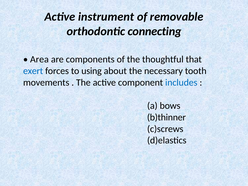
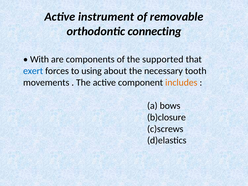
Area: Area -> With
thoughtful: thoughtful -> supported
includes colour: blue -> orange
b)thinner: b)thinner -> b)closure
